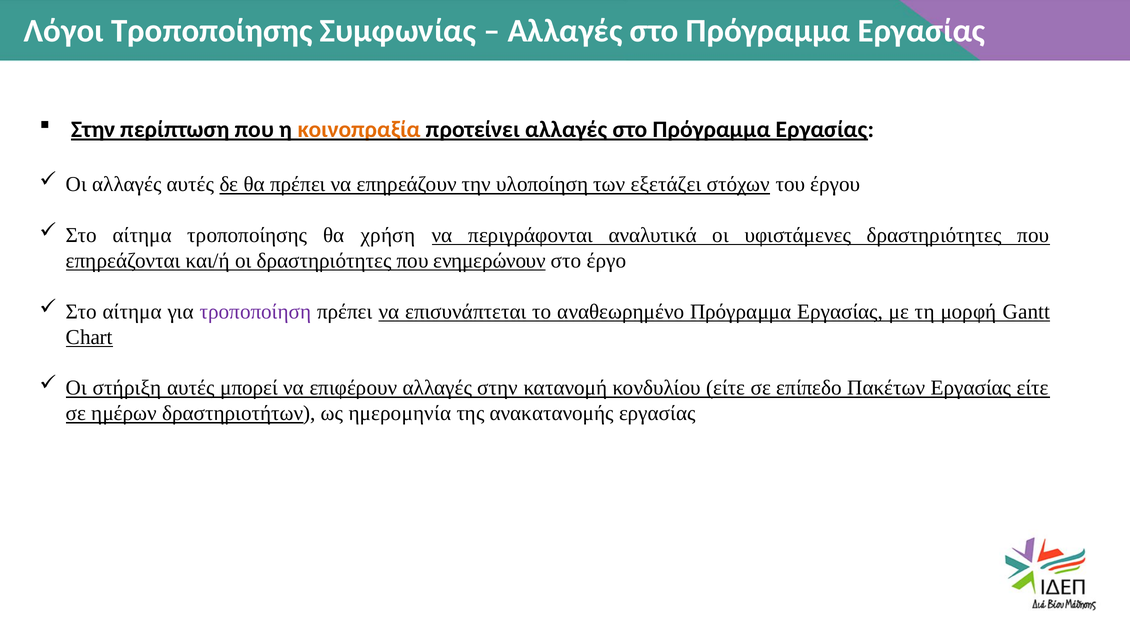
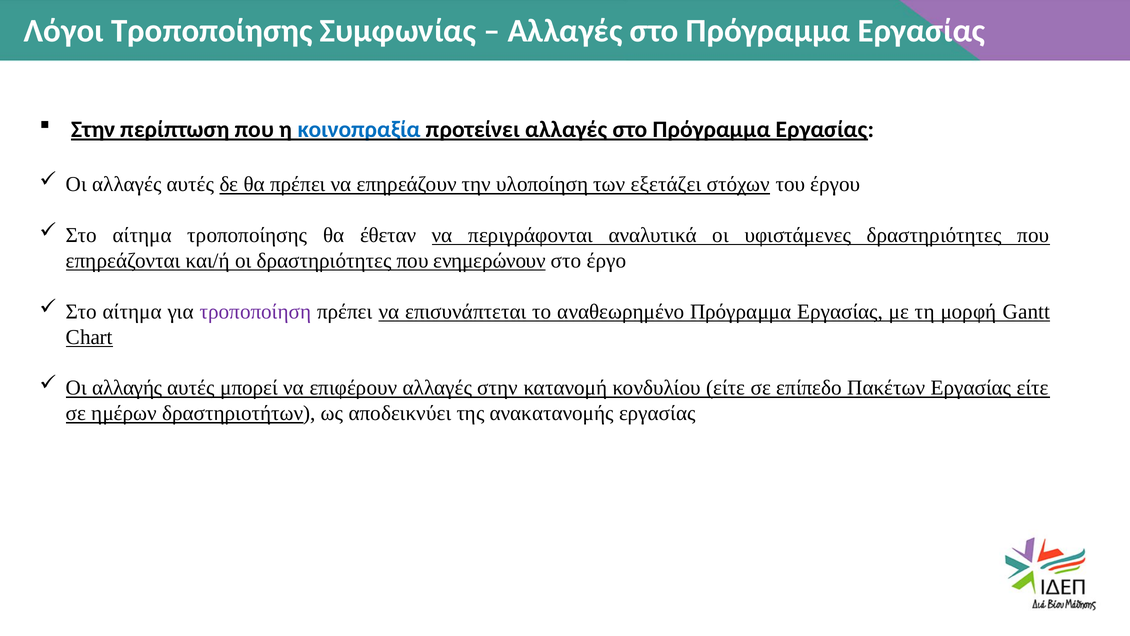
κοινοπραξία colour: orange -> blue
χρήση: χρήση -> έθεταν
στήριξη: στήριξη -> αλλαγής
ημερομηνία: ημερομηνία -> αποδεικνύει
